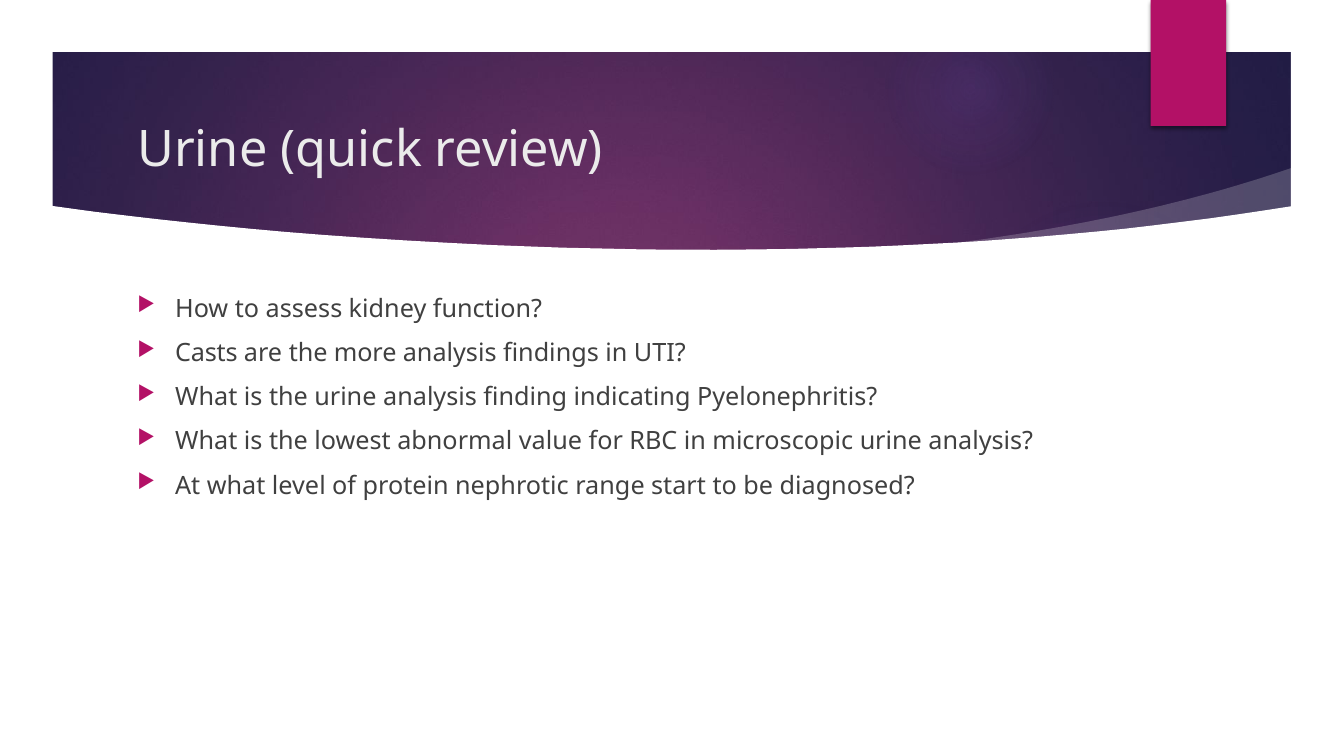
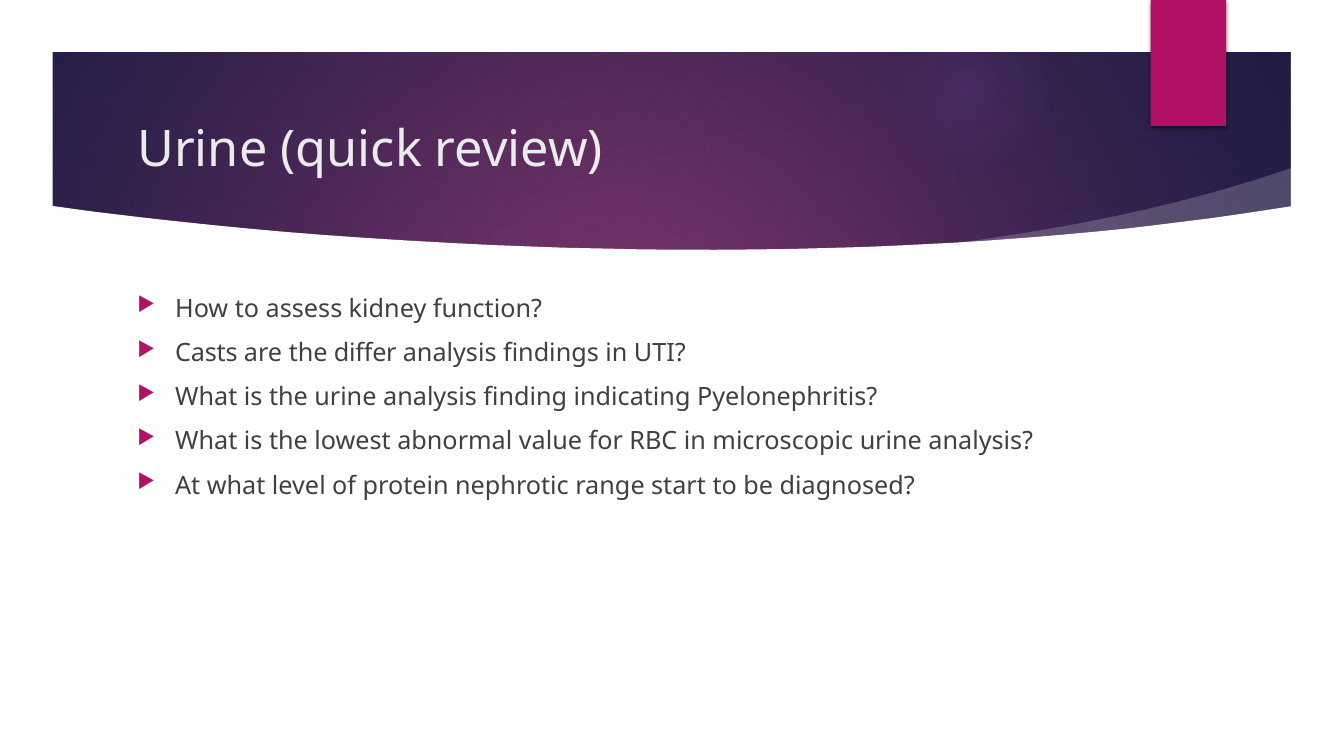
more: more -> differ
